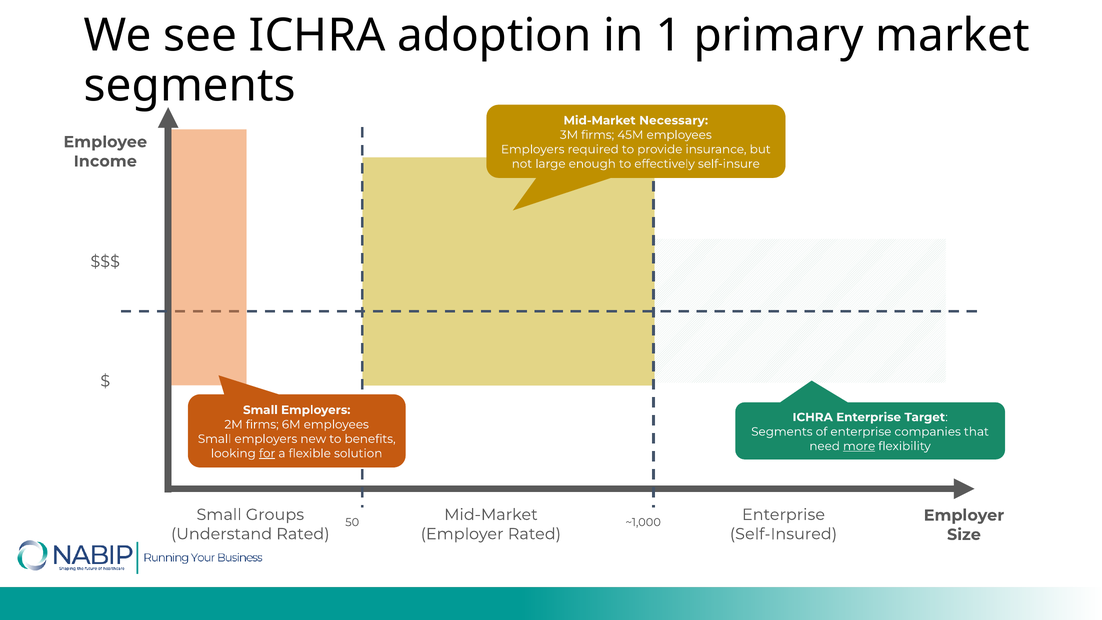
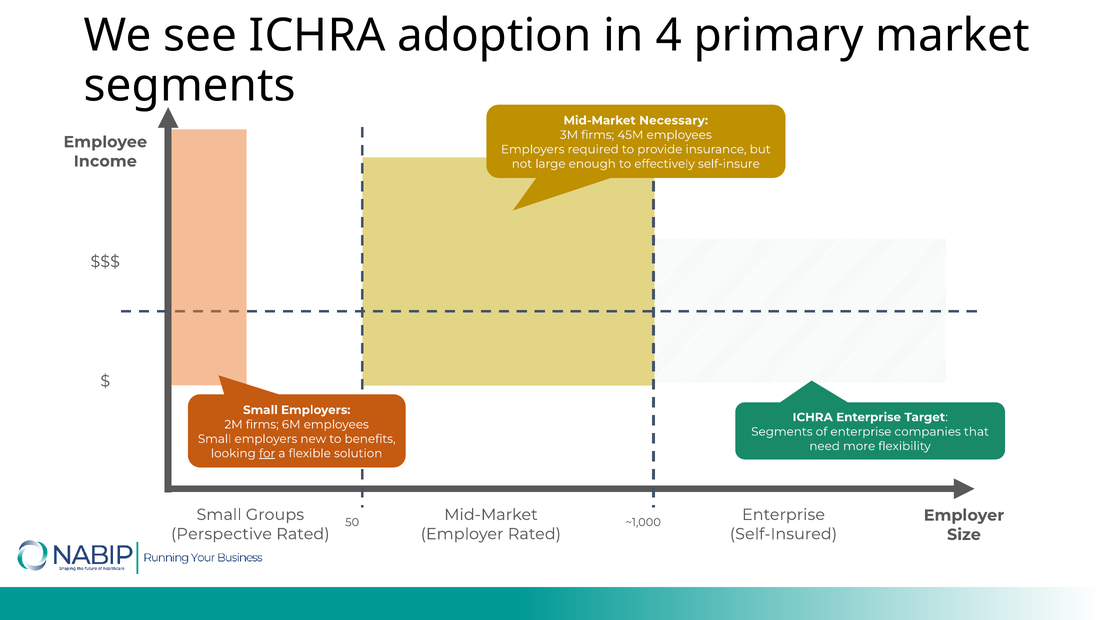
1: 1 -> 4
more underline: present -> none
Understand: Understand -> Perspective
